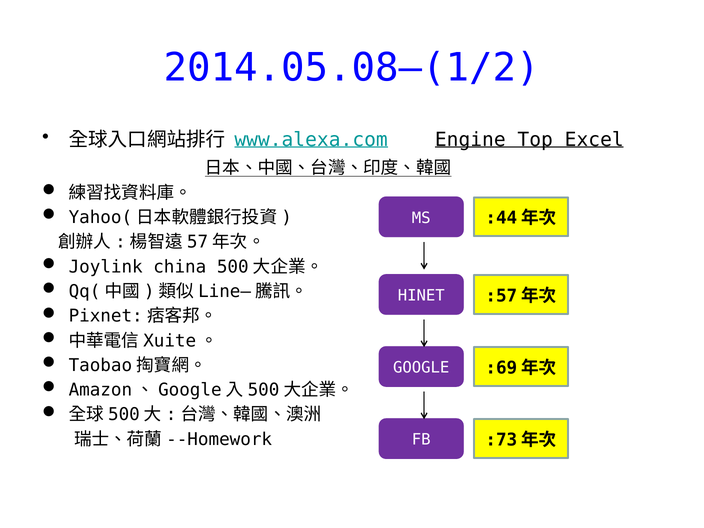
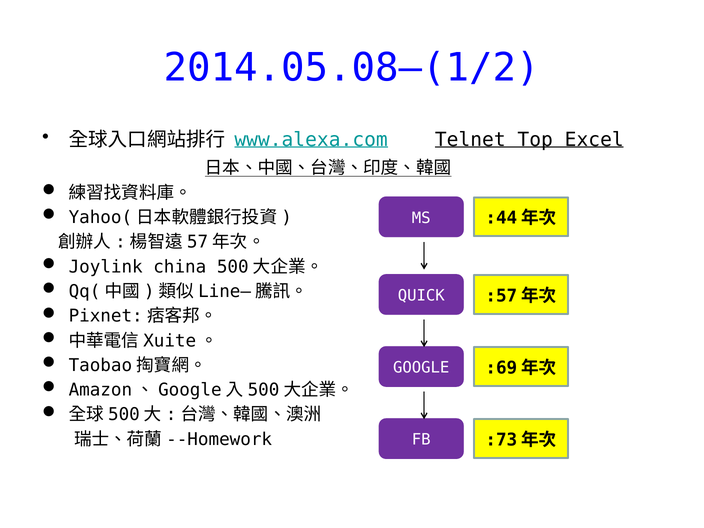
Engine: Engine -> Telnet
HINET: HINET -> QUICK
